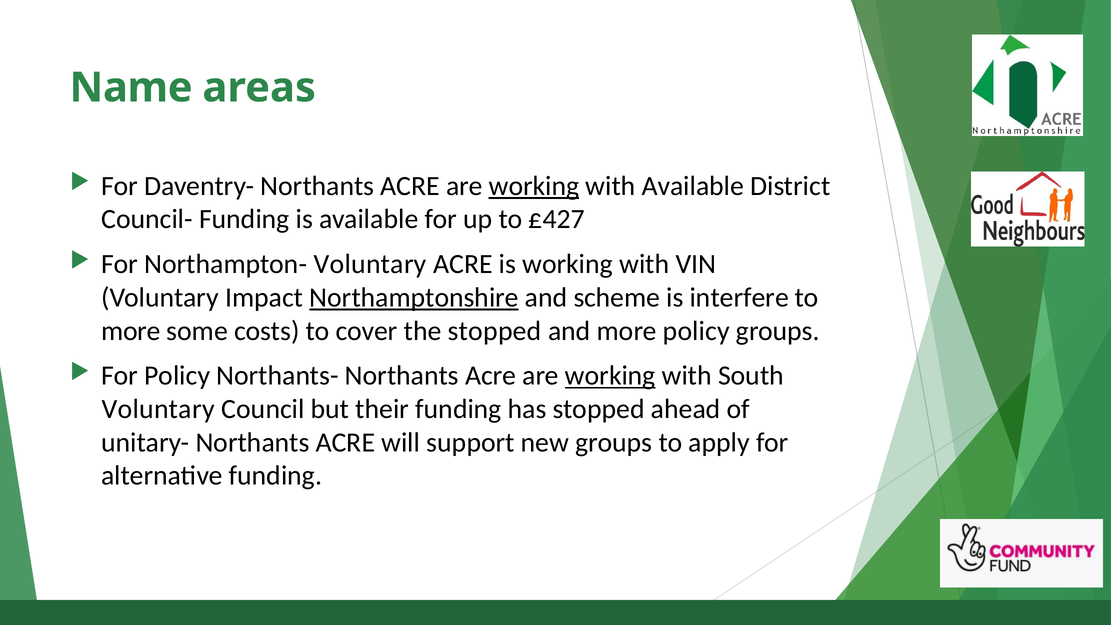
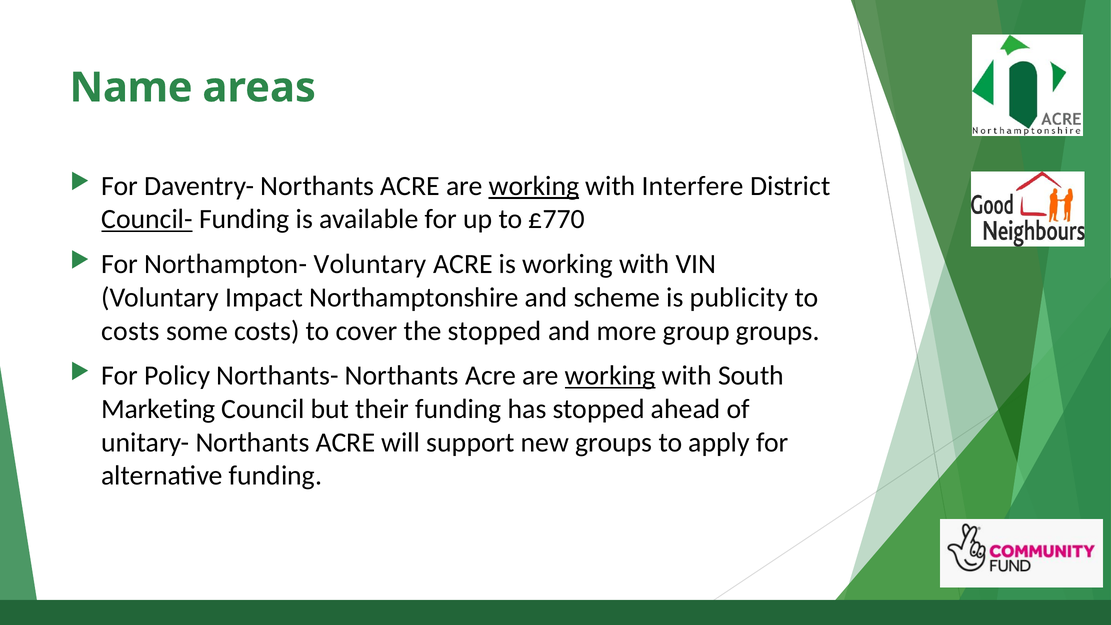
with Available: Available -> Interfere
Council- underline: none -> present
£427: £427 -> £770
Northamptonshire underline: present -> none
interfere: interfere -> publicity
more at (131, 331): more -> costs
more policy: policy -> group
Voluntary at (158, 409): Voluntary -> Marketing
